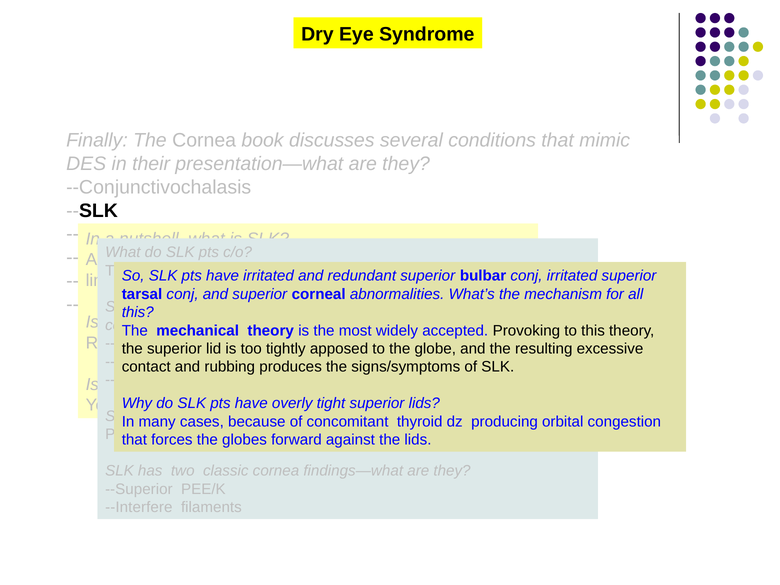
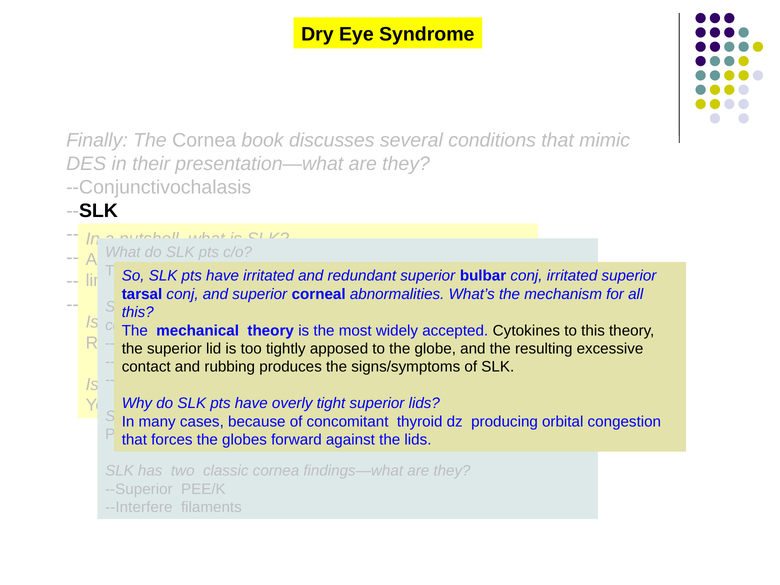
Provoking: Provoking -> Cytokines
